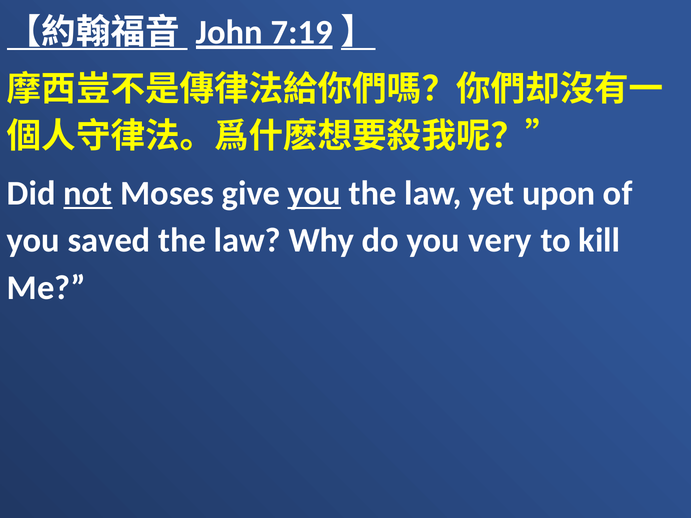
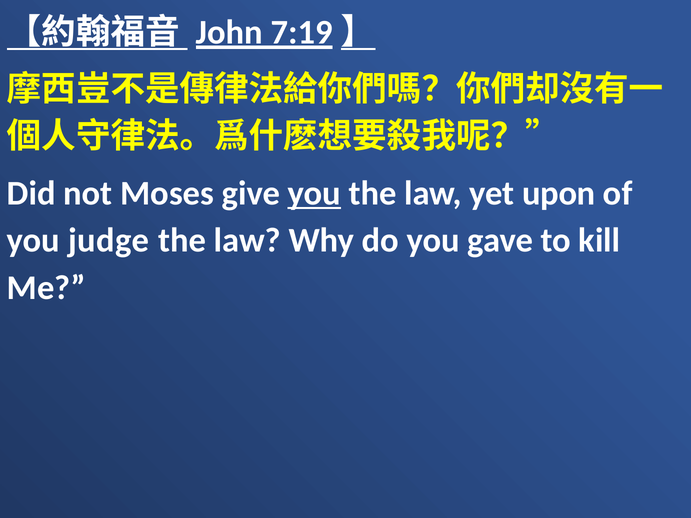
not underline: present -> none
saved: saved -> judge
very: very -> gave
